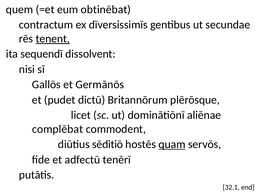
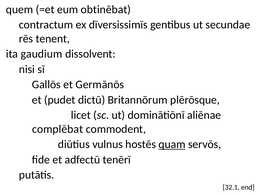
tenent underline: present -> none
sequendī: sequendī -> gaudium
sēditiō: sēditiō -> vulnus
